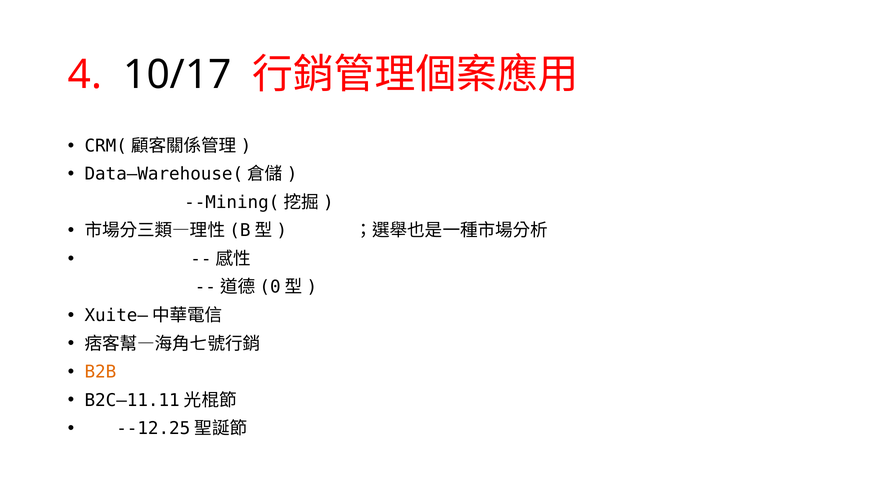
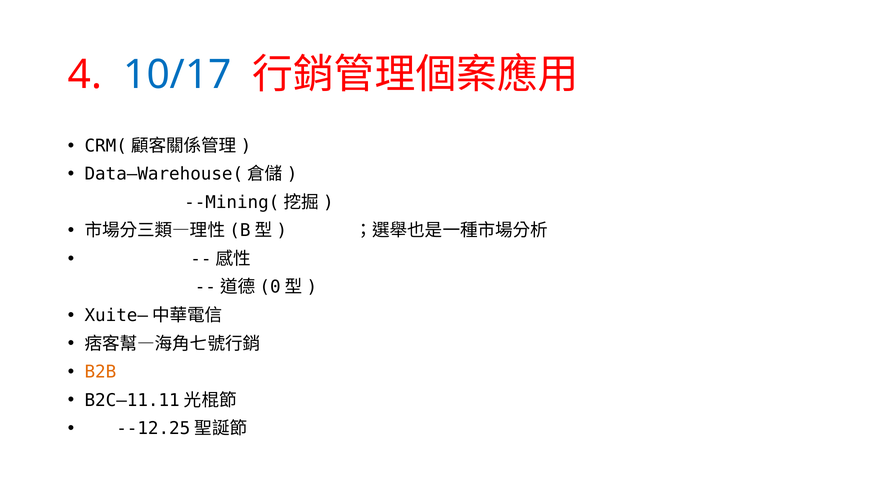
10/17 colour: black -> blue
